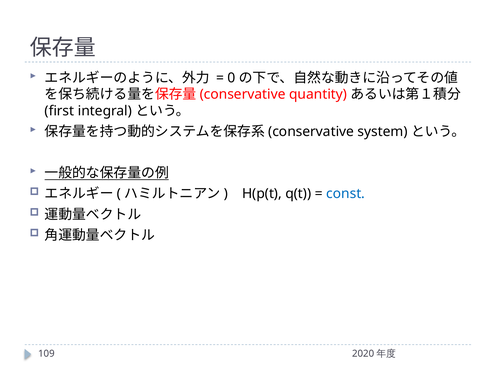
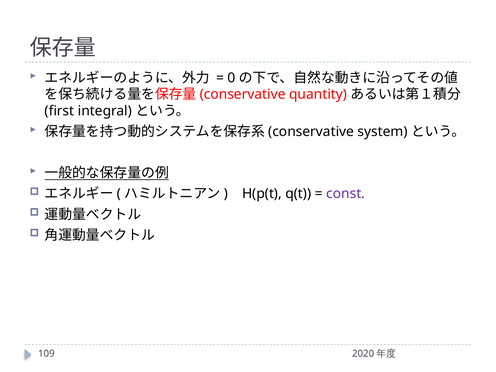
const colour: blue -> purple
